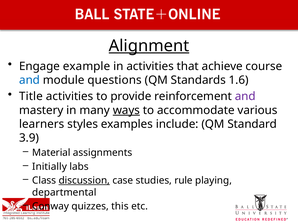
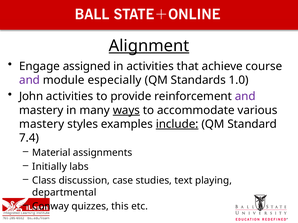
example: example -> assigned
and at (30, 80) colour: blue -> purple
questions: questions -> especially
1.6: 1.6 -> 1.0
Title: Title -> John
learners at (42, 124): learners -> mastery
include underline: none -> present
3.9: 3.9 -> 7.4
discussion underline: present -> none
rule: rule -> text
